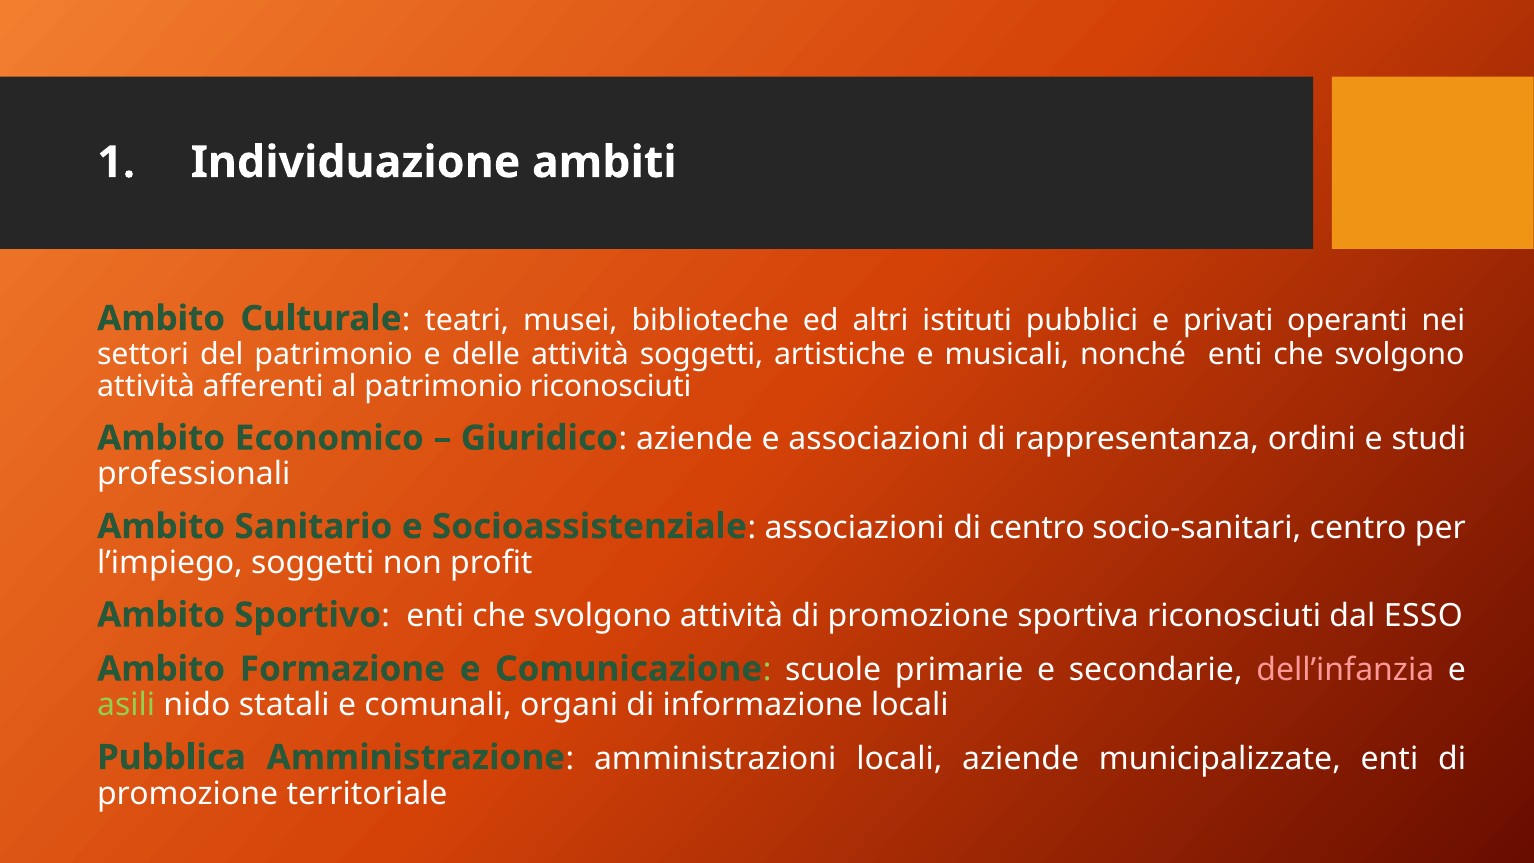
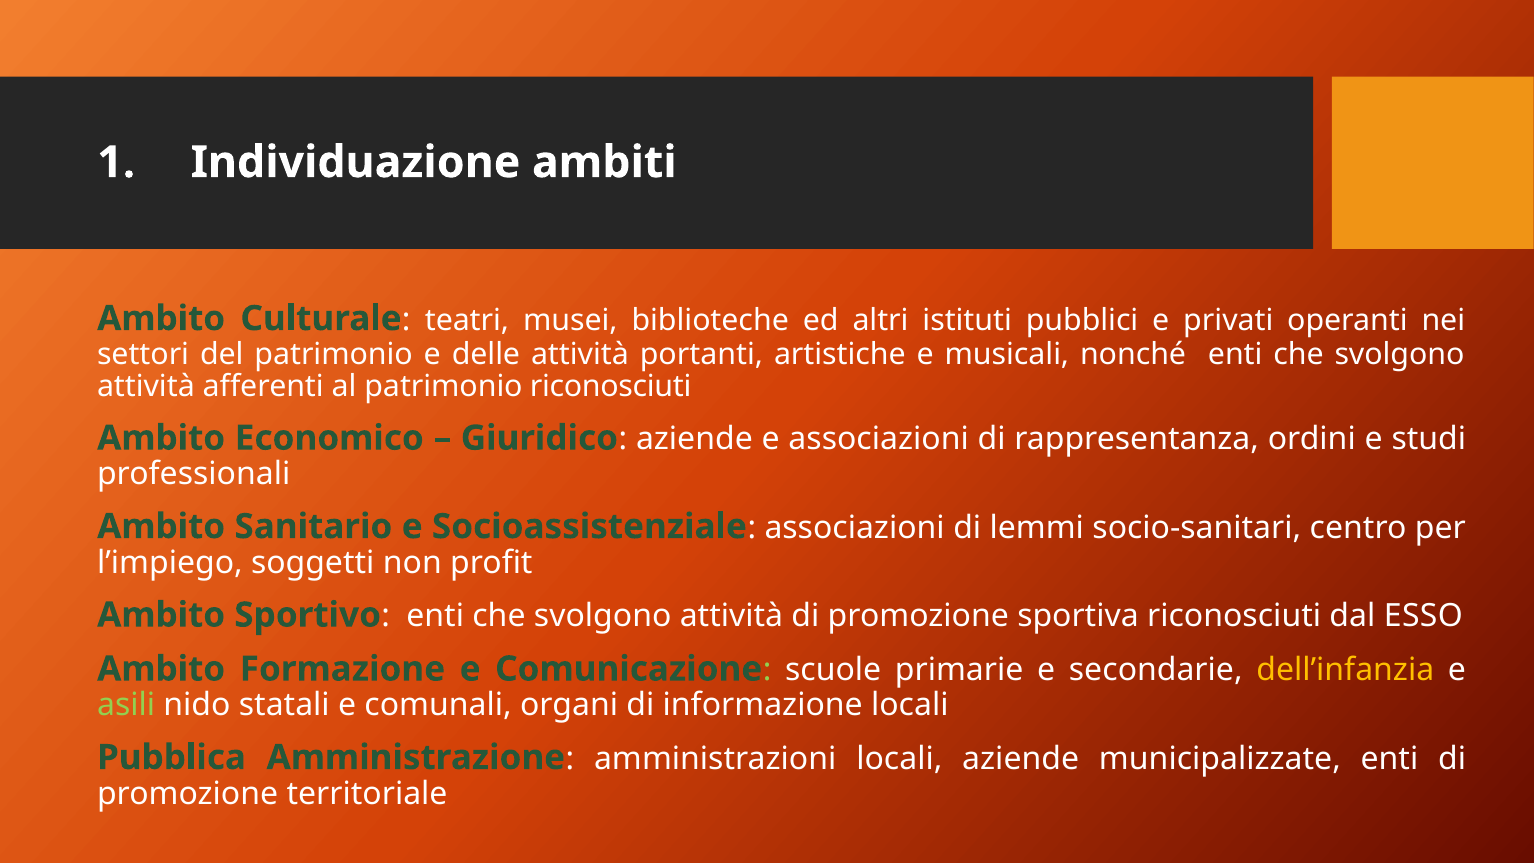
attività soggetti: soggetti -> portanti
di centro: centro -> lemmi
dell’infanzia colour: pink -> yellow
